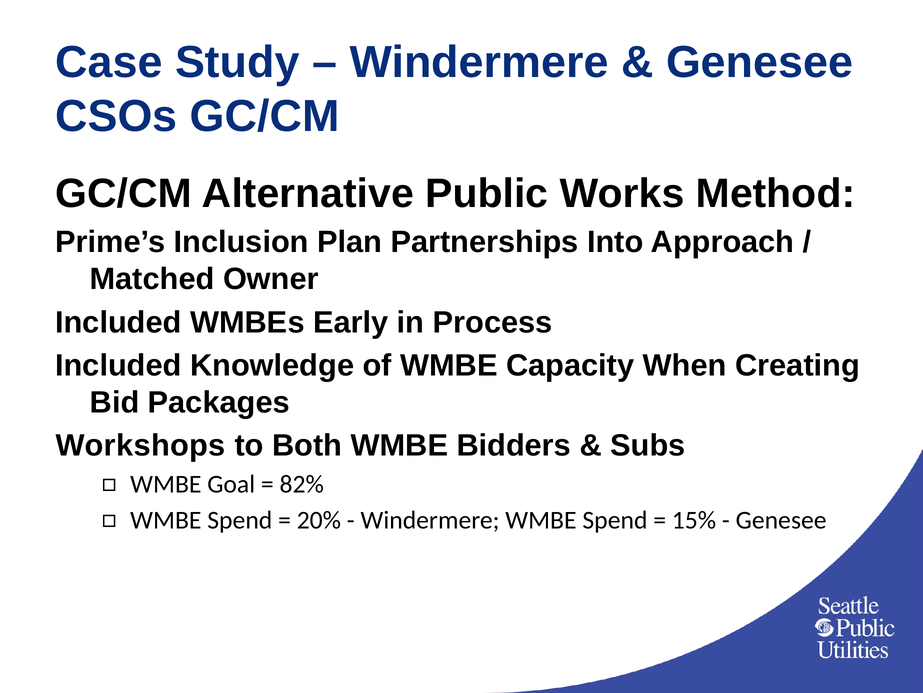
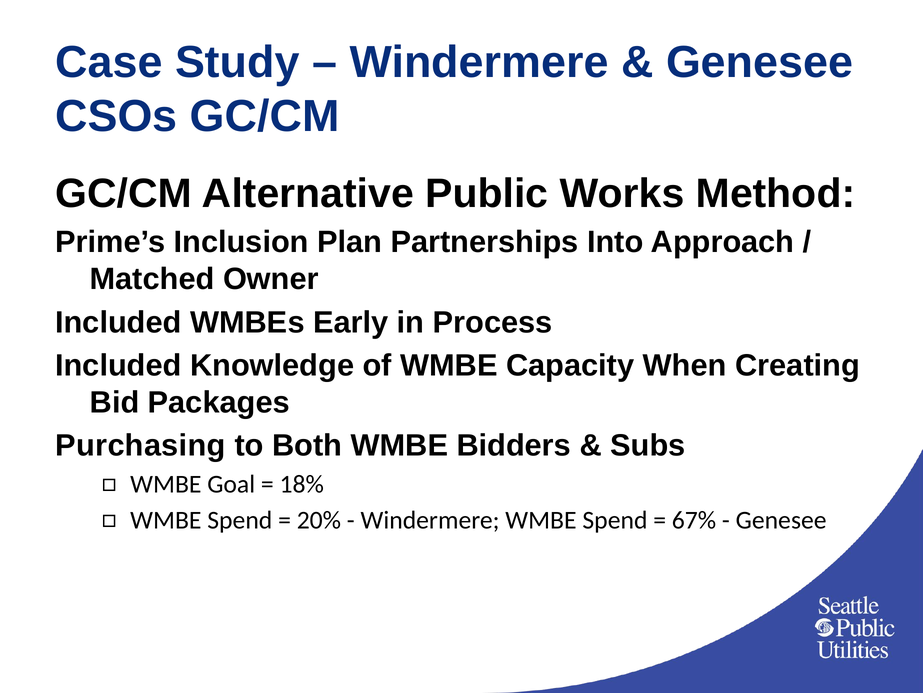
Workshops: Workshops -> Purchasing
82%: 82% -> 18%
15%: 15% -> 67%
